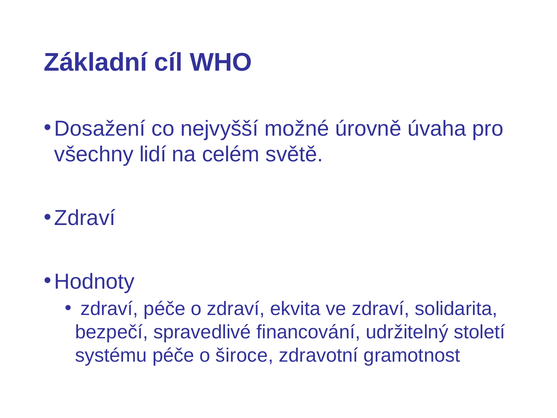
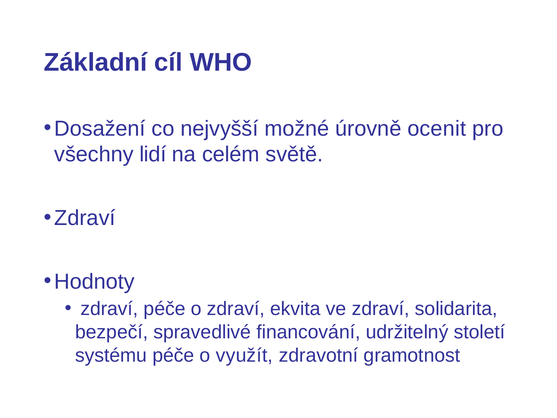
úvaha: úvaha -> ocenit
široce: široce -> využít
